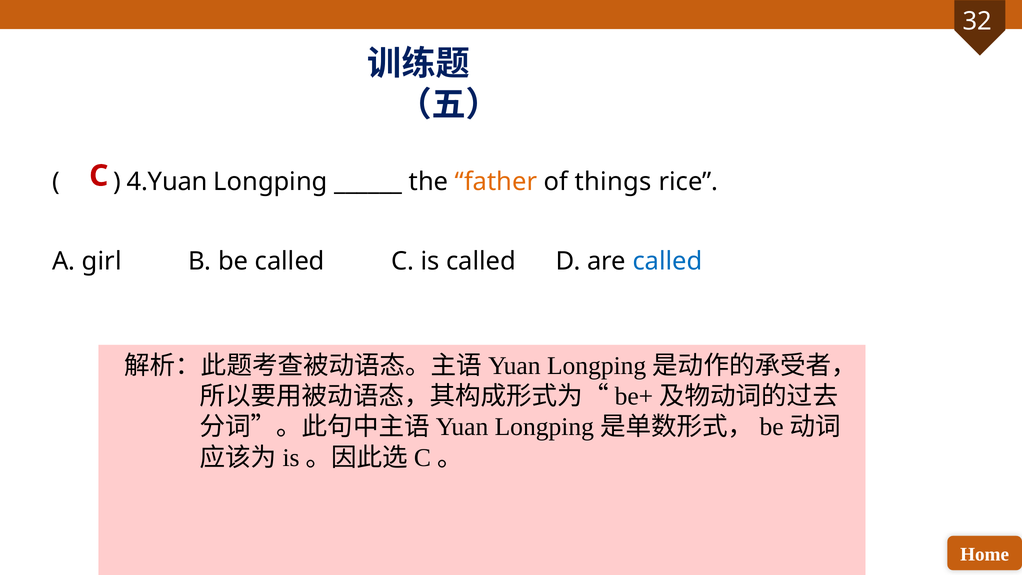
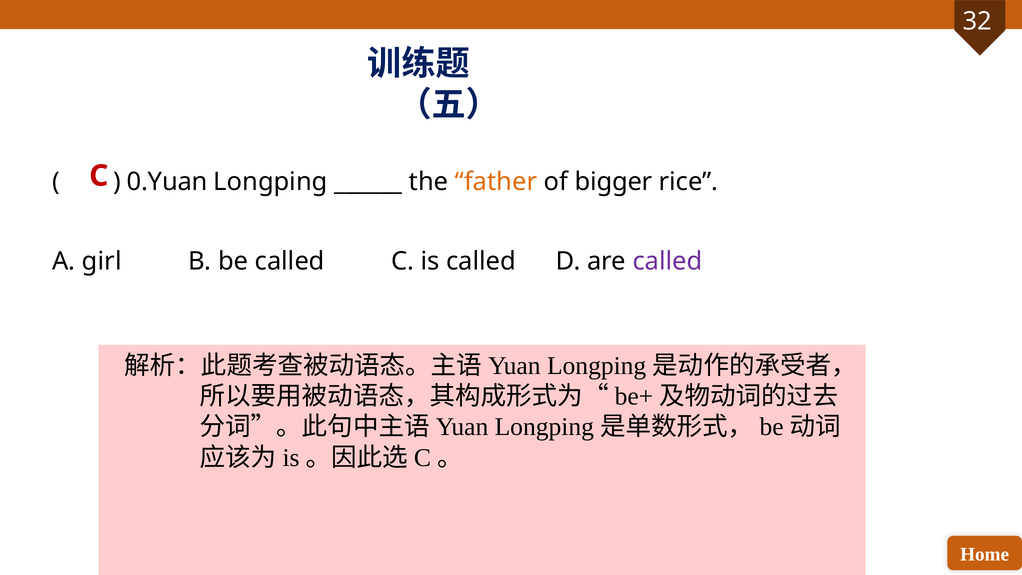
4.Yuan: 4.Yuan -> 0.Yuan
things: things -> bigger
called at (667, 261) colour: blue -> purple
